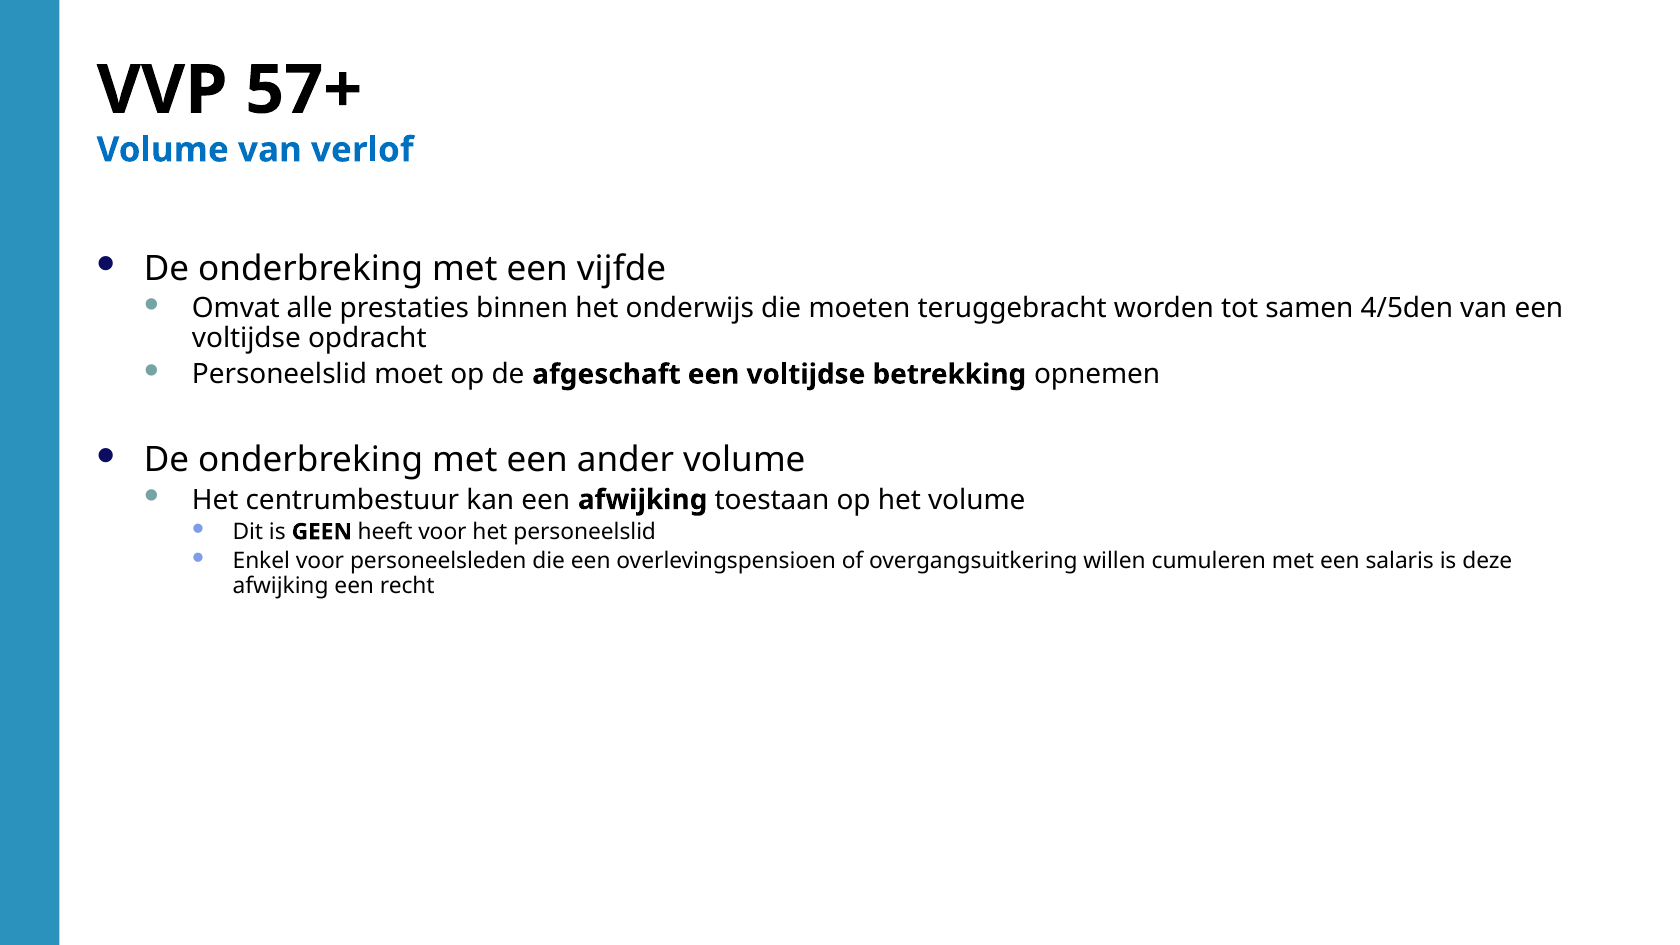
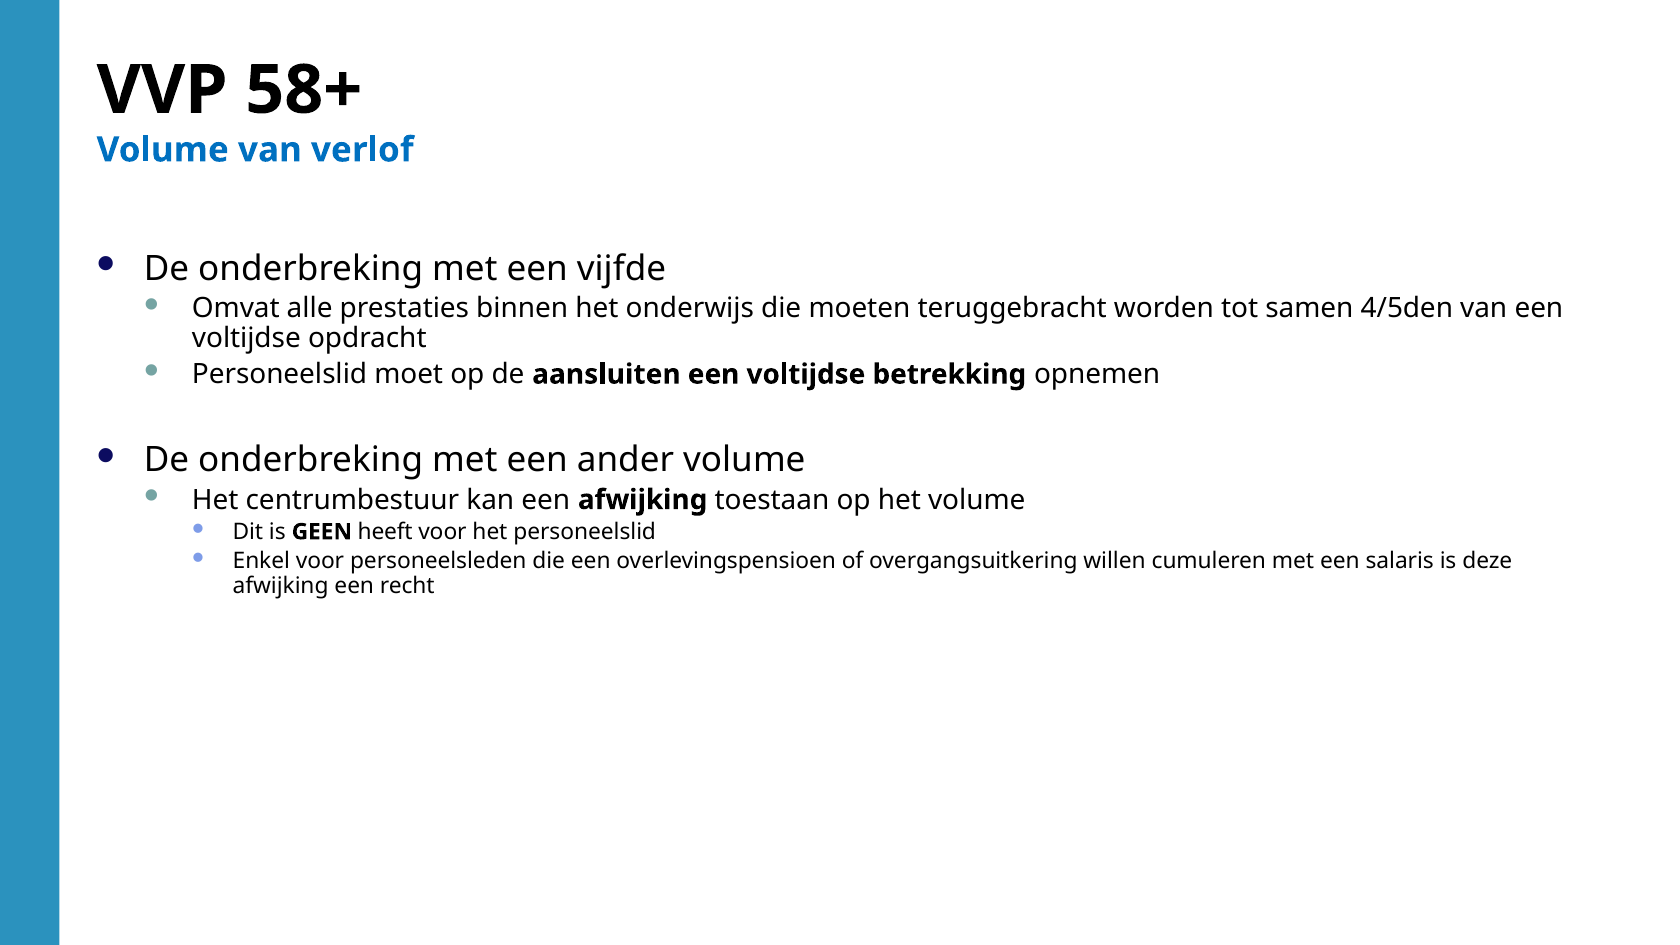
57+: 57+ -> 58+
afgeschaft: afgeschaft -> aansluiten
